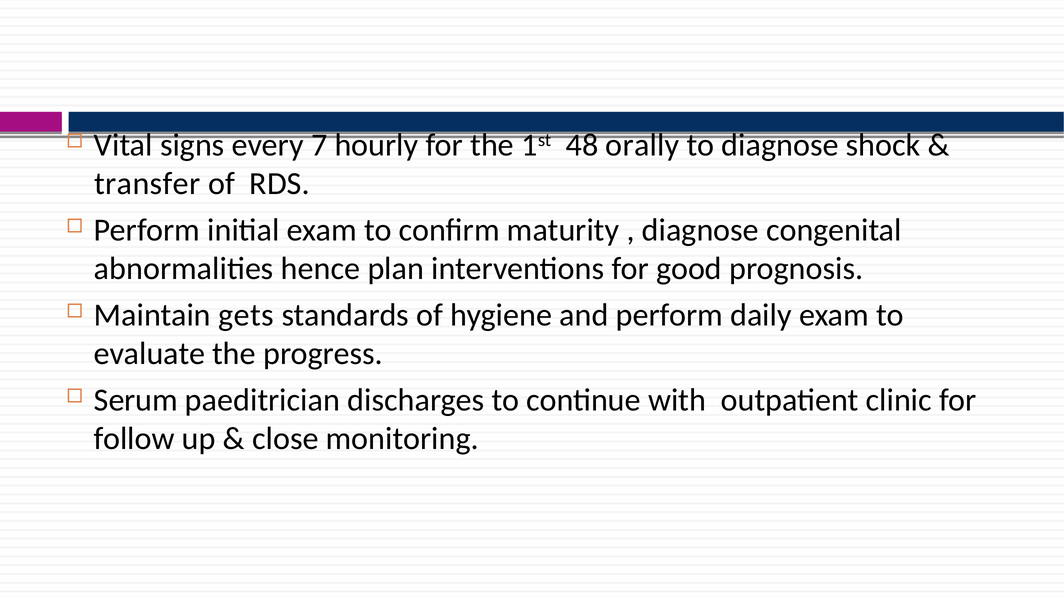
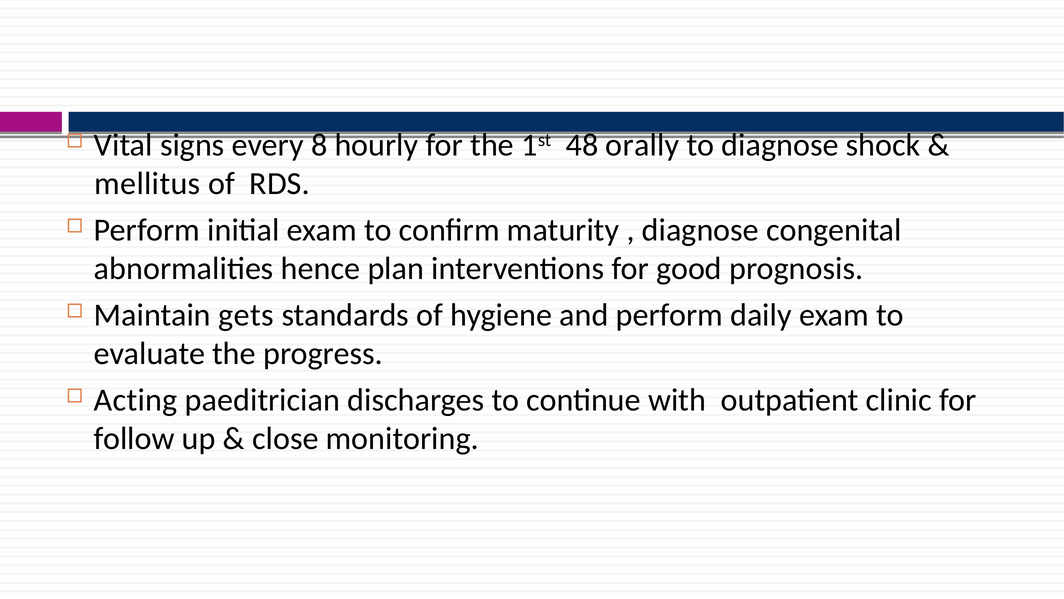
7: 7 -> 8
transfer: transfer -> mellitus
Serum: Serum -> Acting
